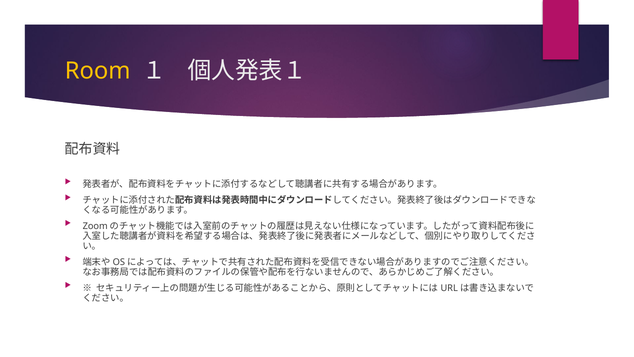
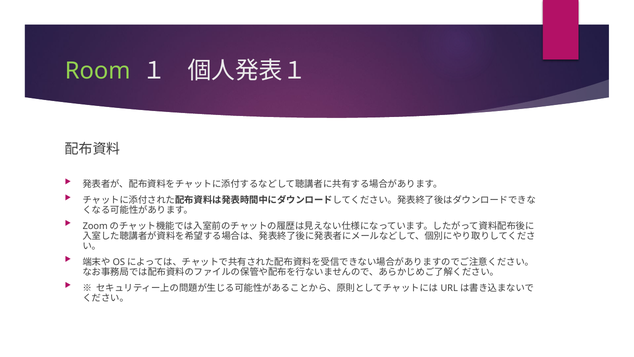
Room colour: yellow -> light green
